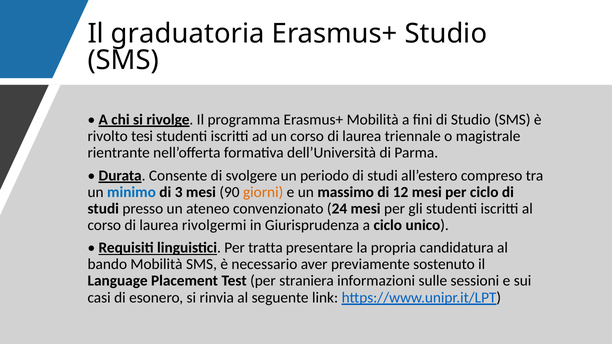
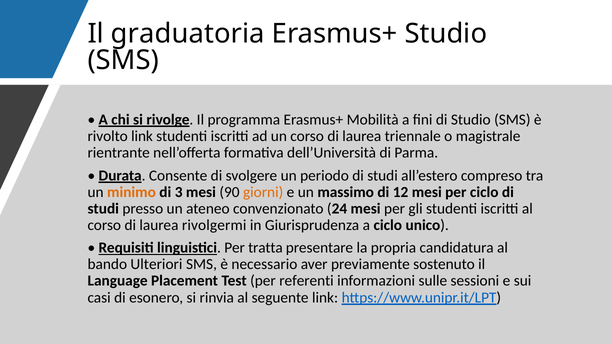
rivolto tesi: tesi -> link
minimo colour: blue -> orange
bando Mobilità: Mobilità -> Ulteriori
straniera: straniera -> referenti
